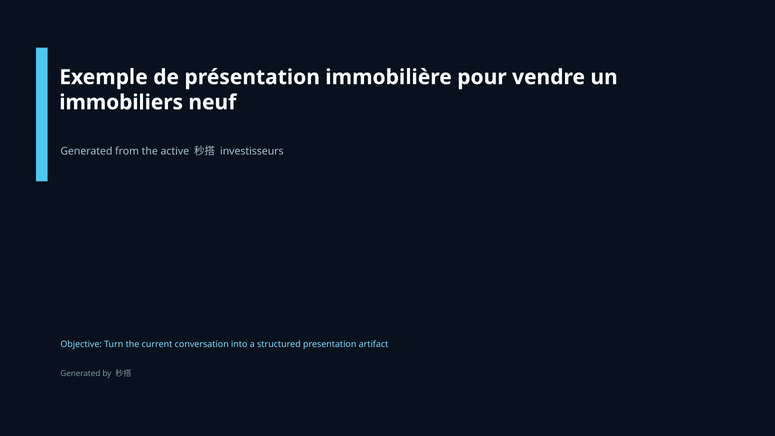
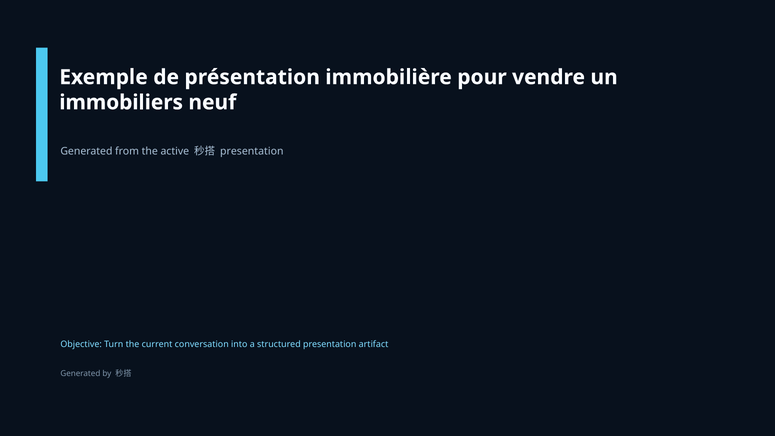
investisseurs at (252, 151): investisseurs -> presentation
